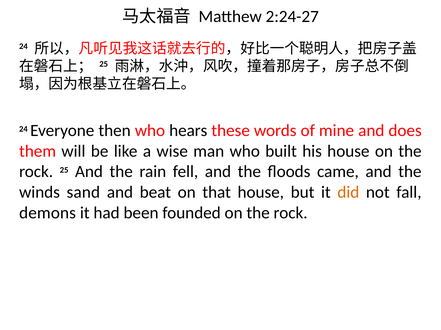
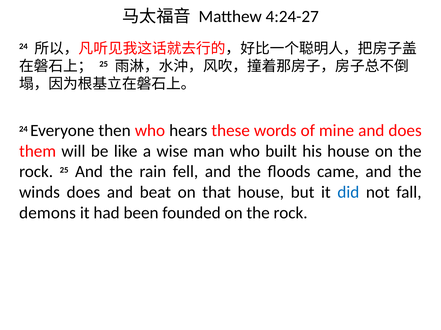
2:24-27: 2:24-27 -> 4:24-27
winds sand: sand -> does
did colour: orange -> blue
